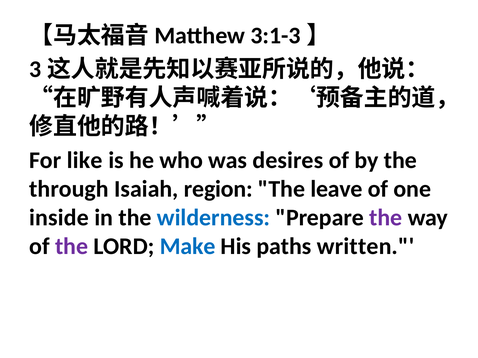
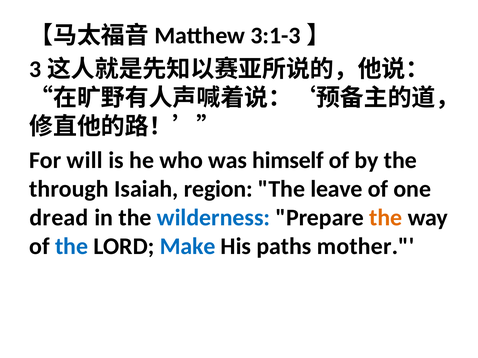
like: like -> will
desires: desires -> himself
inside: inside -> dread
the at (386, 218) colour: purple -> orange
the at (72, 247) colour: purple -> blue
written: written -> mother
